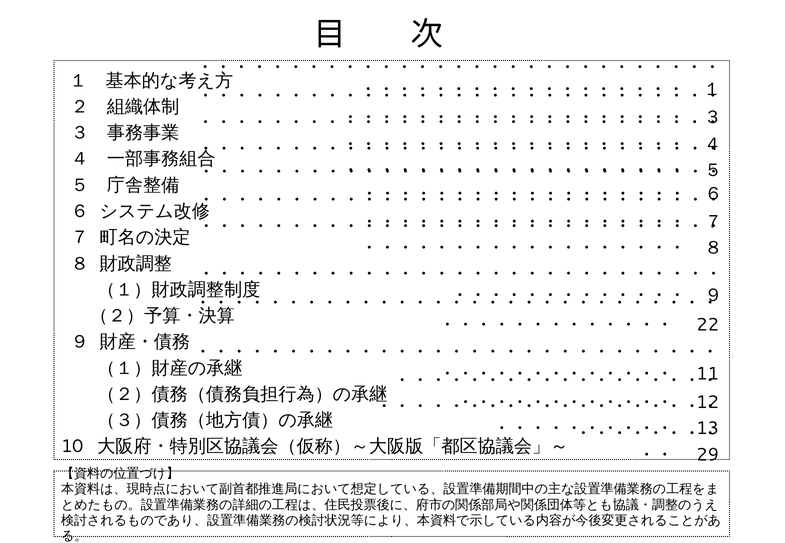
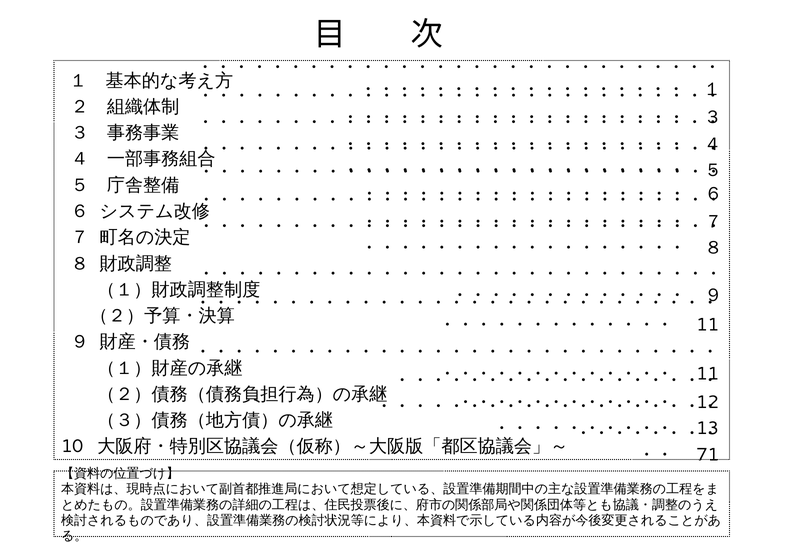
22 at (708, 325): 22 -> 11
29: 29 -> 71
